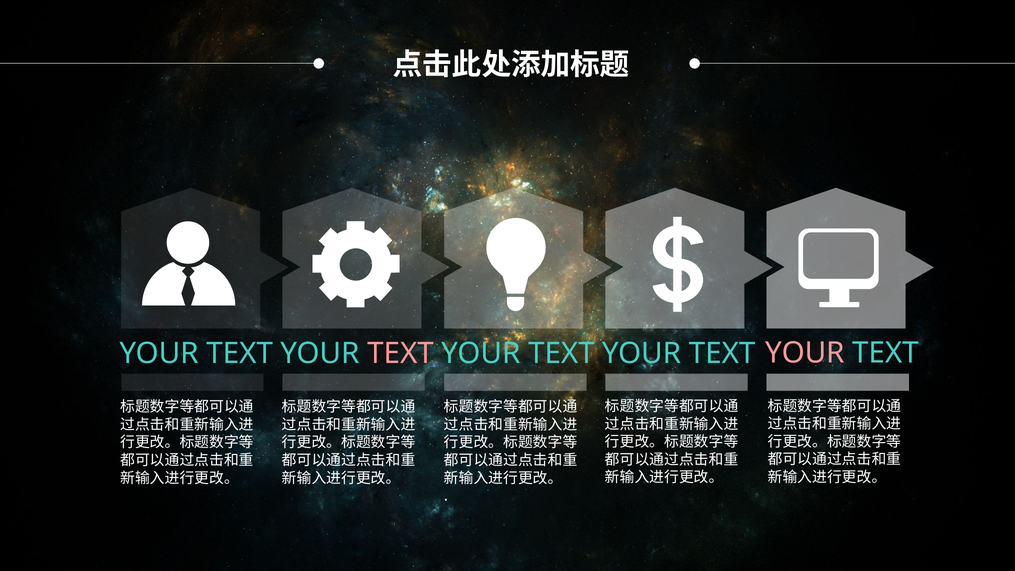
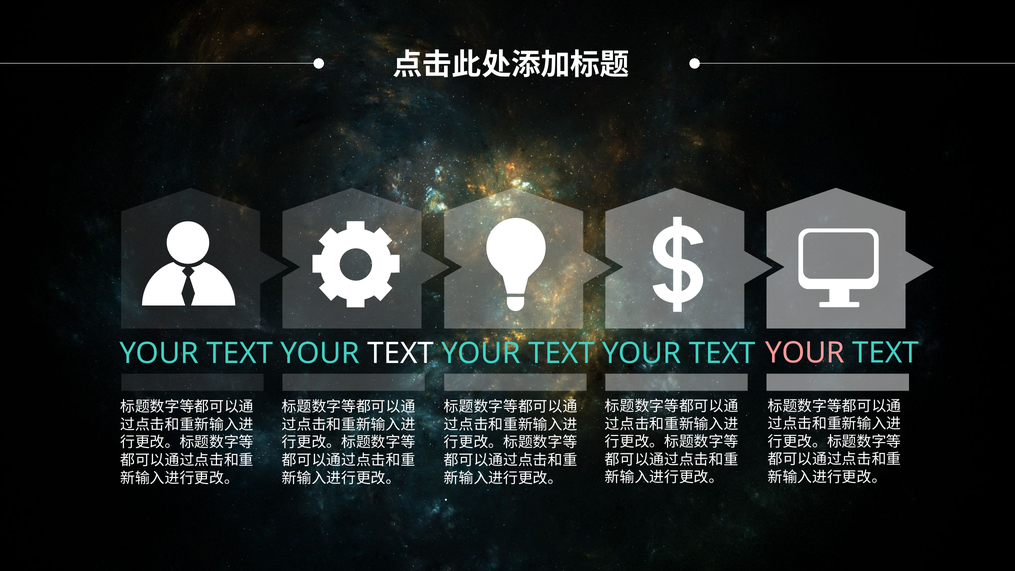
TEXT at (400, 353) colour: pink -> white
